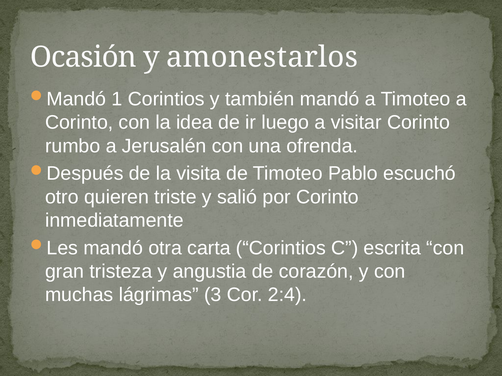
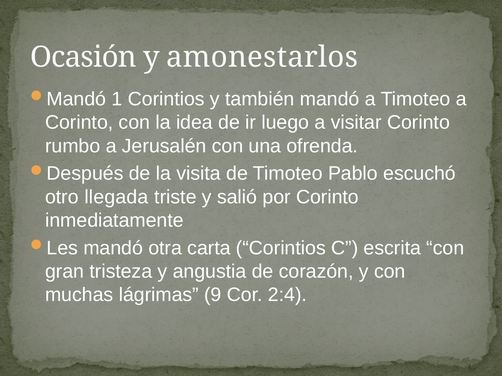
quieren: quieren -> llegada
3: 3 -> 9
